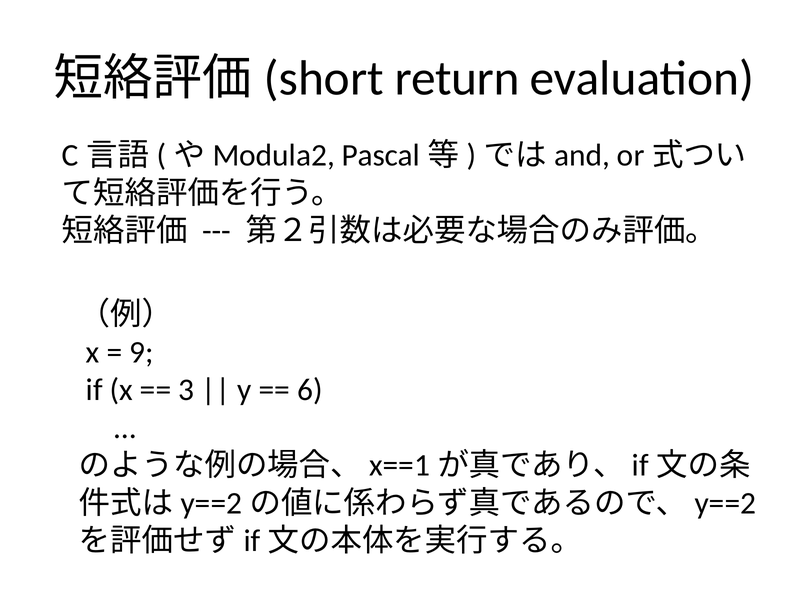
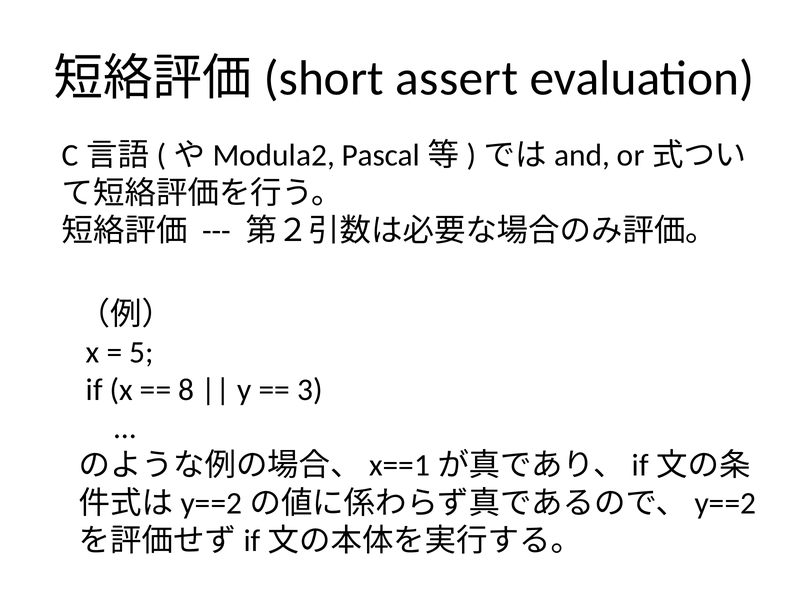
return: return -> assert
9: 9 -> 5
3: 3 -> 8
6: 6 -> 3
